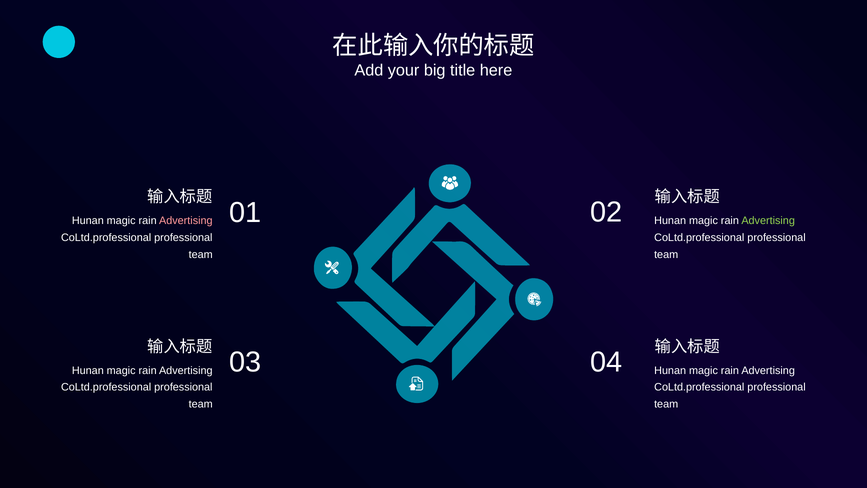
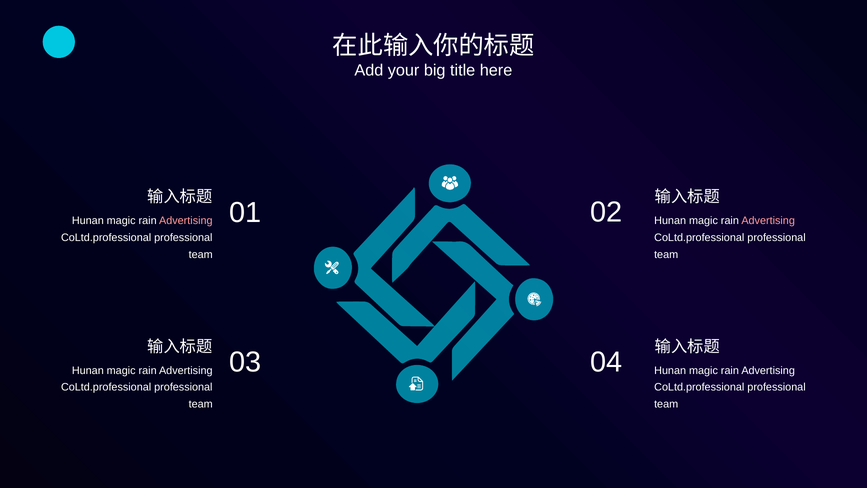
Advertising at (768, 221) colour: light green -> pink
